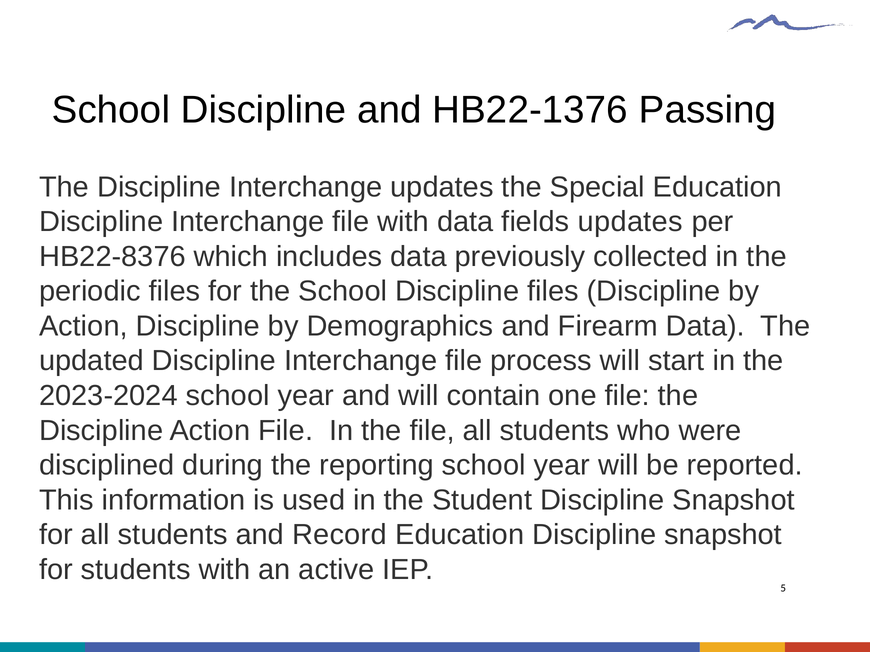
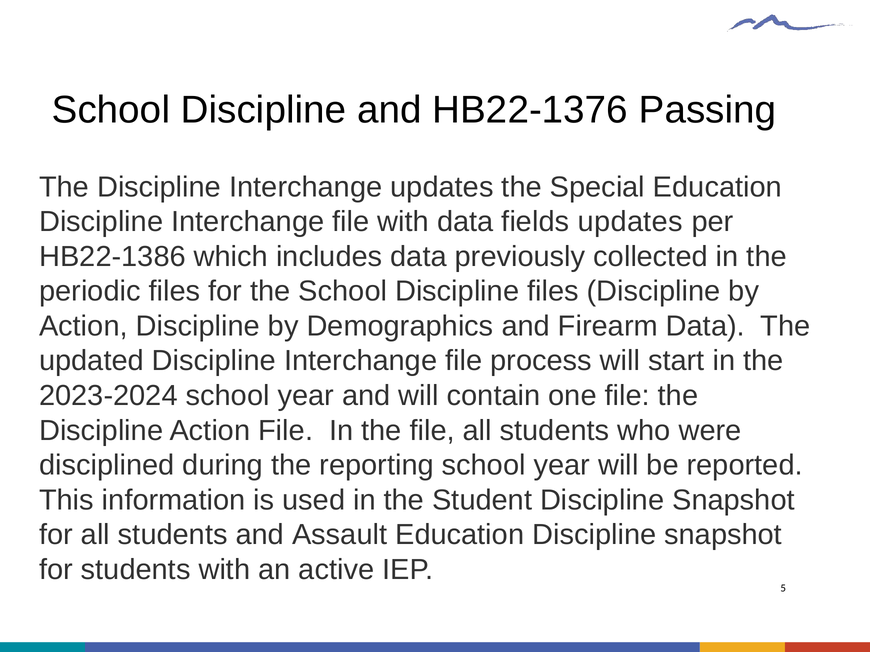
HB22-8376: HB22-8376 -> HB22-1386
Record: Record -> Assault
